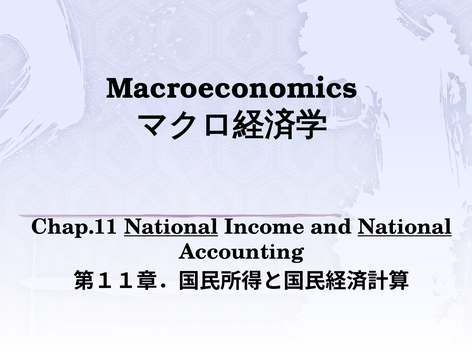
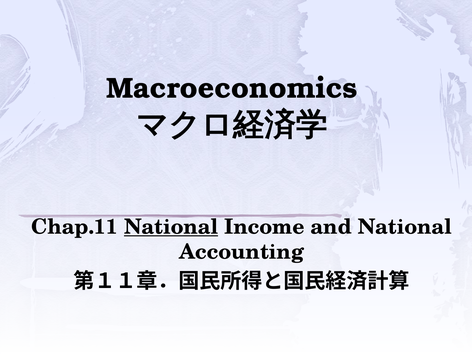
National at (405, 227) underline: present -> none
